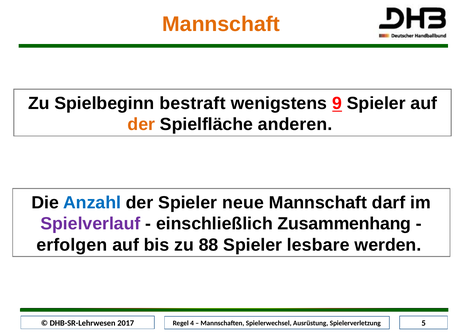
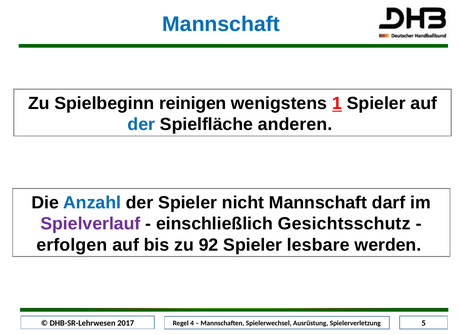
Mannschaft at (221, 24) colour: orange -> blue
bestraft: bestraft -> reinigen
9: 9 -> 1
der at (141, 125) colour: orange -> blue
neue: neue -> nicht
Zusammenhang: Zusammenhang -> Gesichtsschutz
88: 88 -> 92
